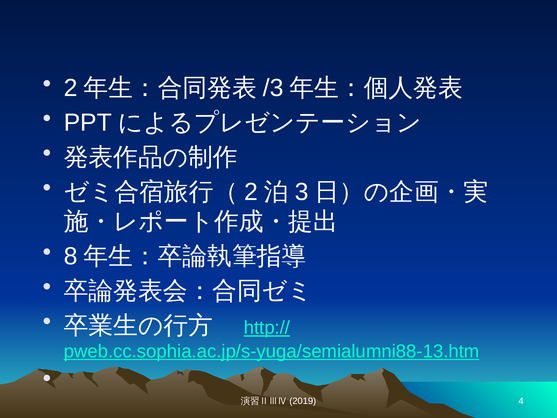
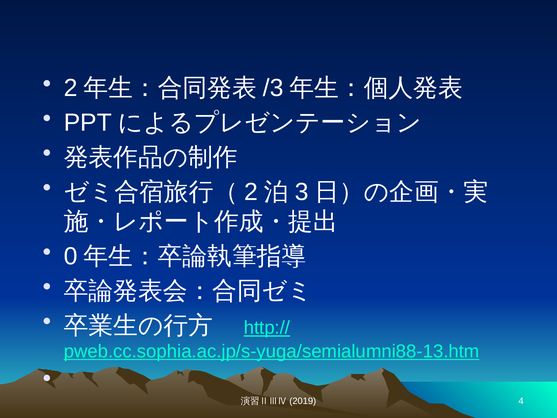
8: 8 -> 0
